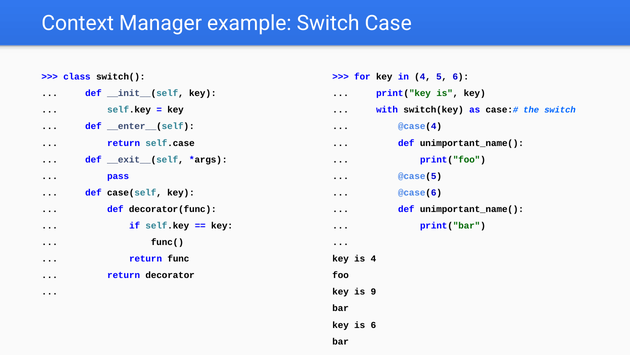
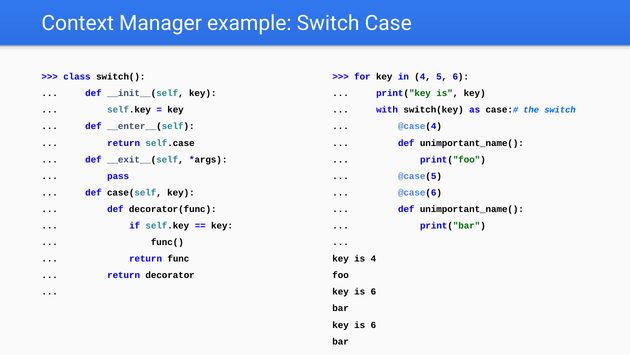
9 at (373, 291): 9 -> 6
